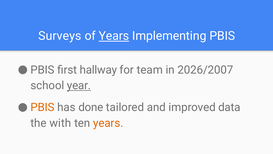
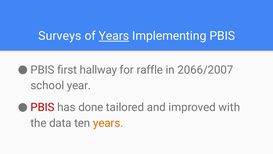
team: team -> raffle
2026/2007: 2026/2007 -> 2066/2007
year underline: present -> none
PBIS at (42, 107) colour: orange -> red
data: data -> with
with: with -> data
